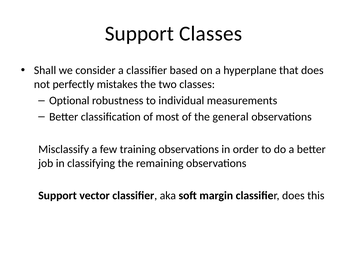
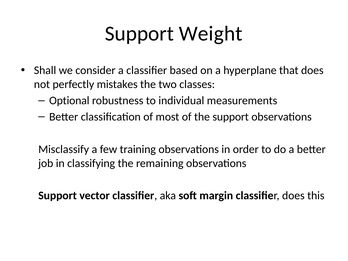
Support Classes: Classes -> Weight
the general: general -> support
